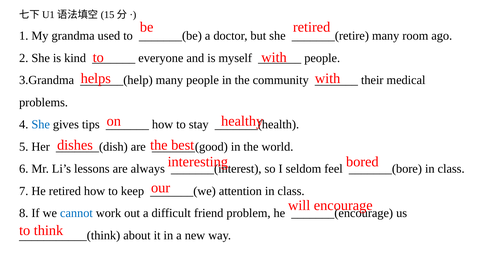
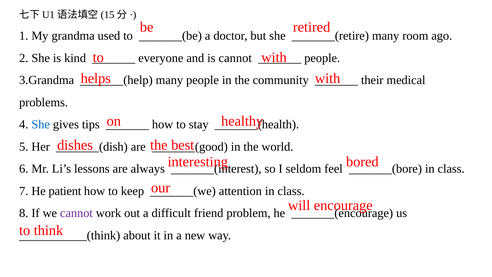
is myself: myself -> cannot
He retired: retired -> patient
cannot at (76, 213) colour: blue -> purple
